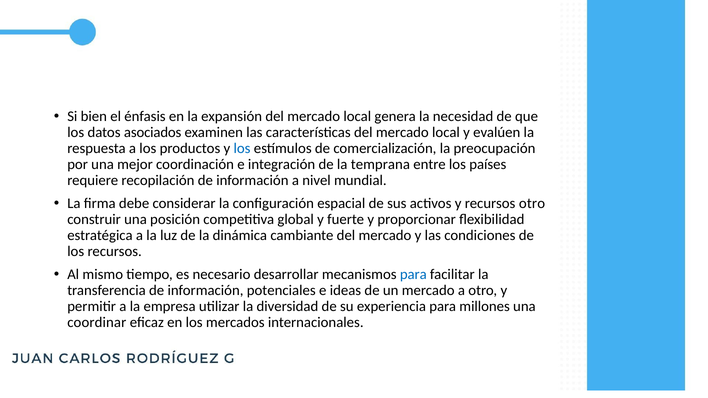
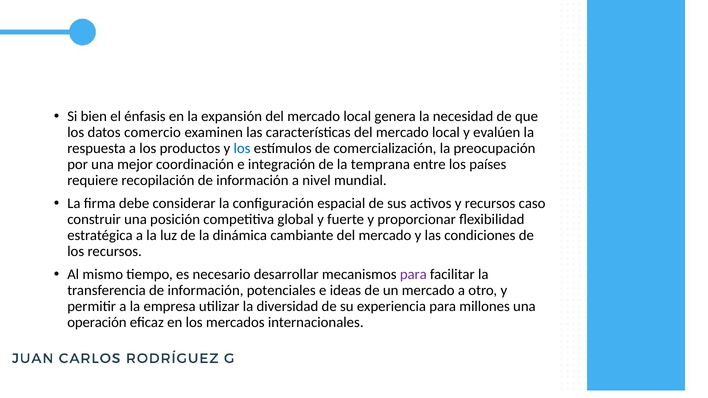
asociados: asociados -> comercio
recursos otro: otro -> caso
para at (413, 275) colour: blue -> purple
coordinar: coordinar -> operación
